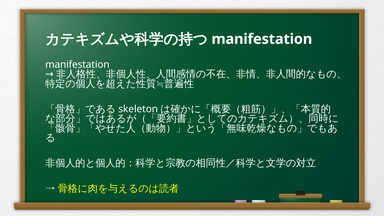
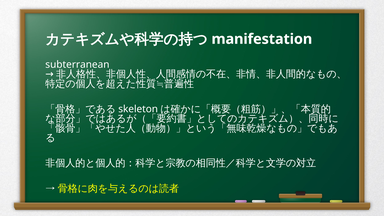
manifestation at (77, 65): manifestation -> subterranean
